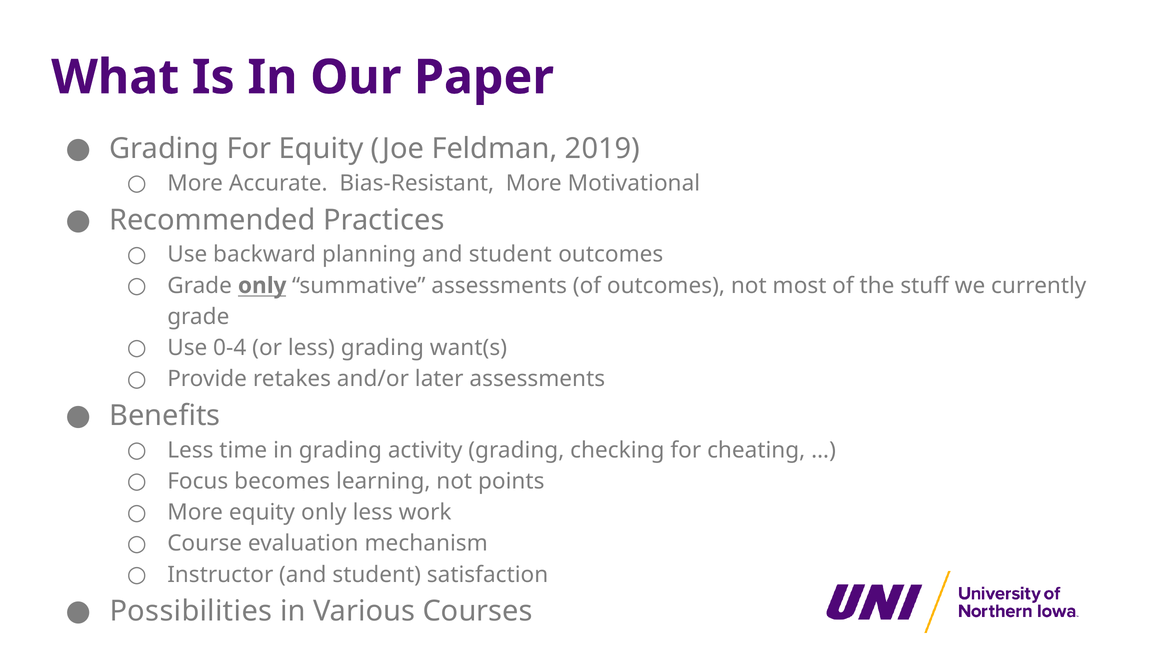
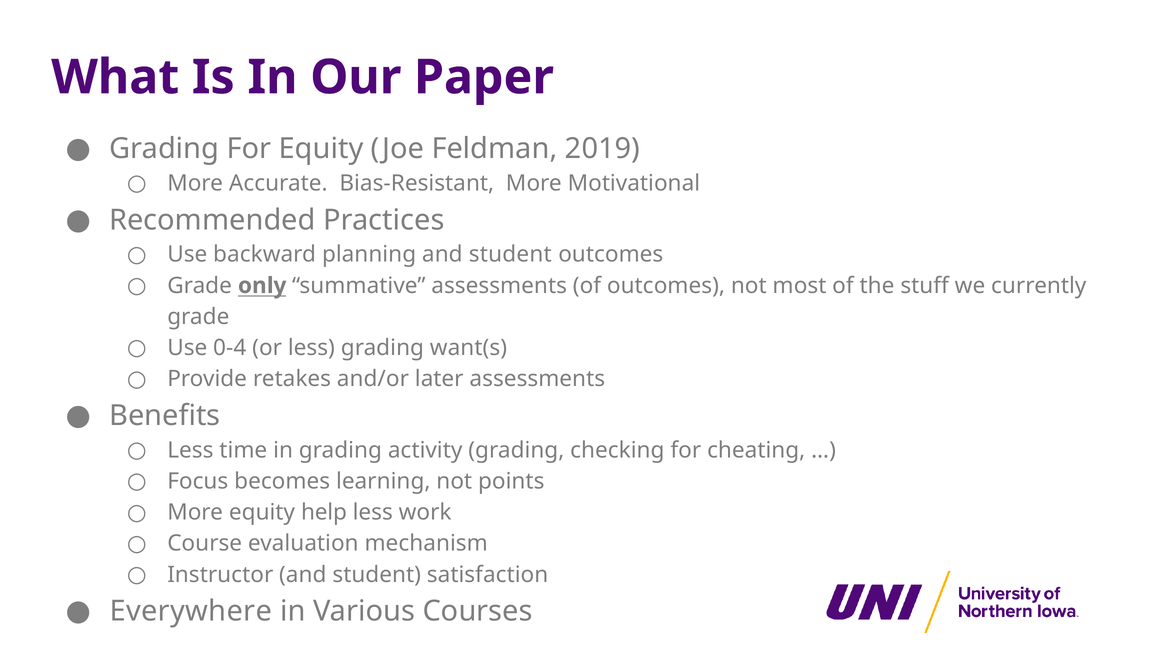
equity only: only -> help
Possibilities: Possibilities -> Everywhere
